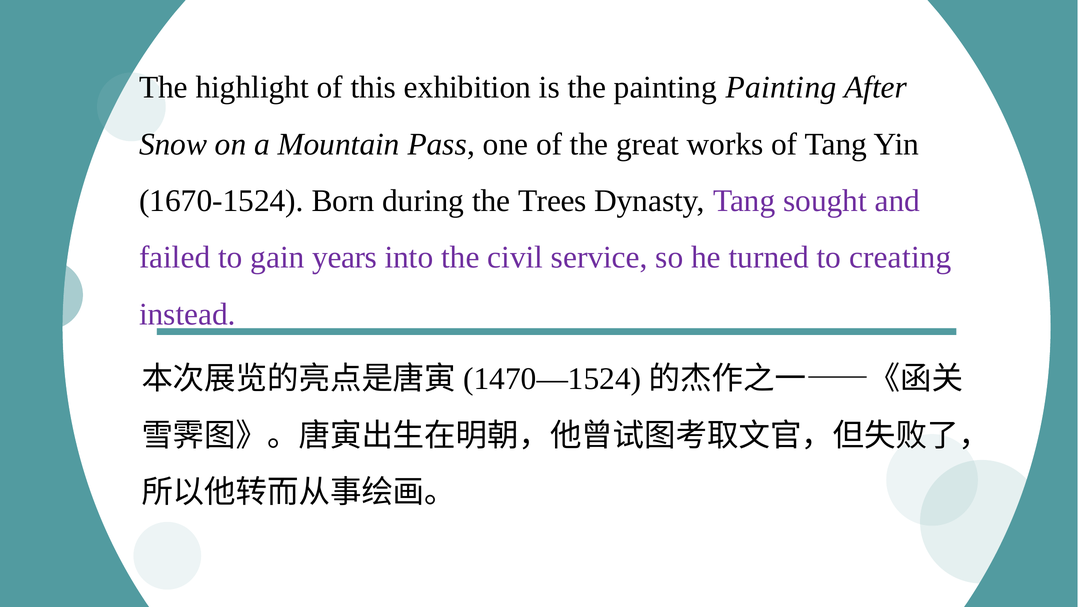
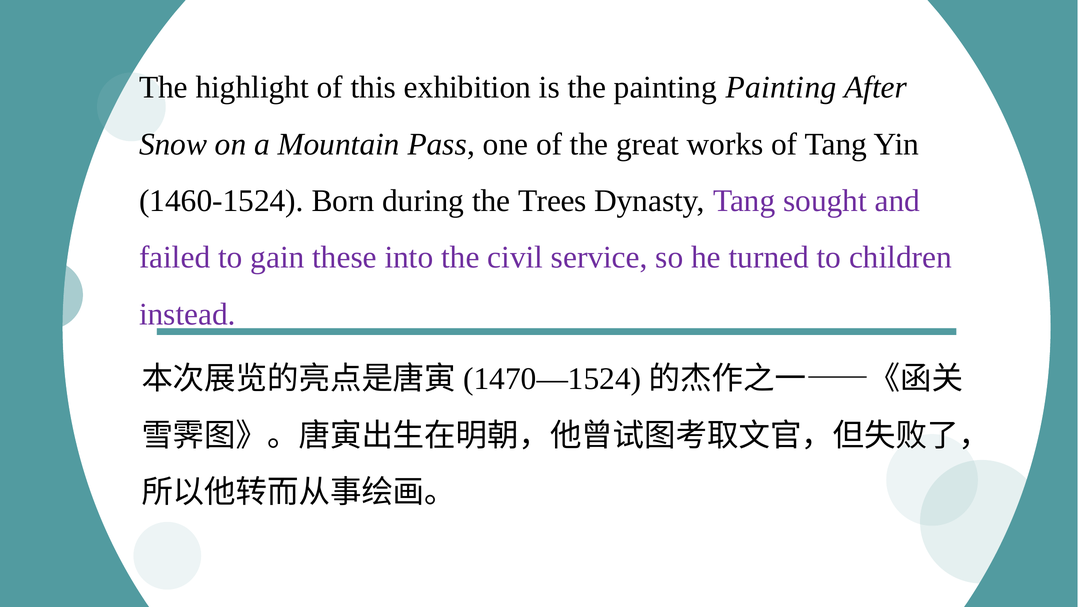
1670-1524: 1670-1524 -> 1460-1524
years: years -> these
creating: creating -> children
